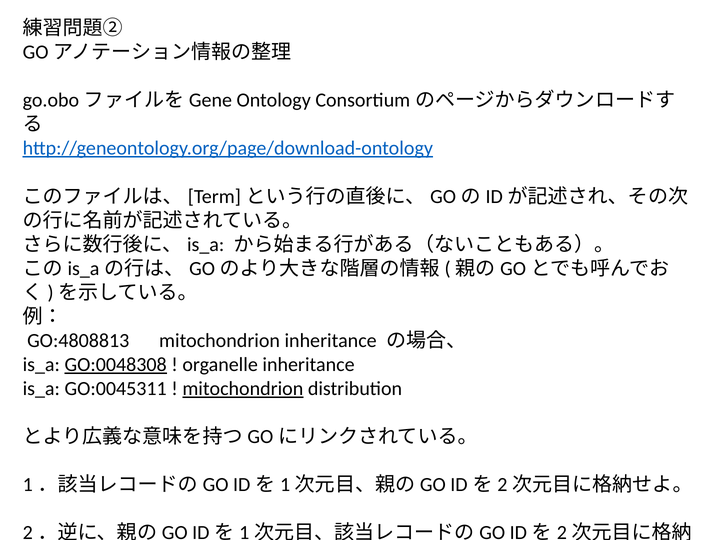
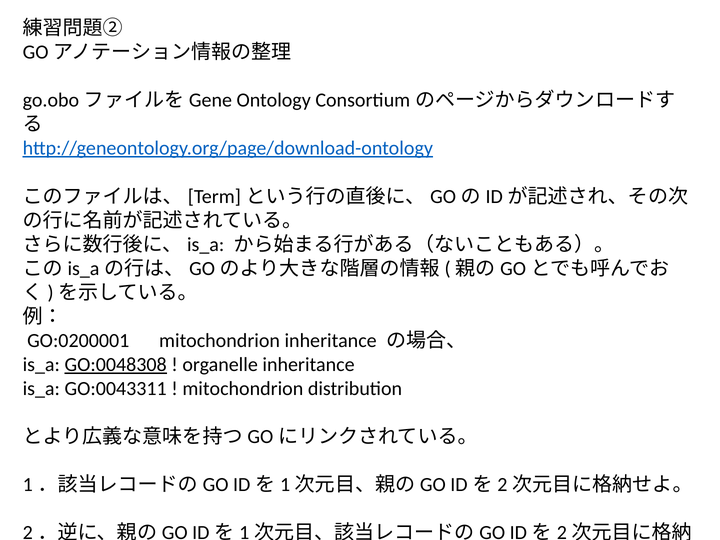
GO:4808813: GO:4808813 -> GO:0200001
GO:0045311: GO:0045311 -> GO:0043311
mitochondrion at (243, 389) underline: present -> none
